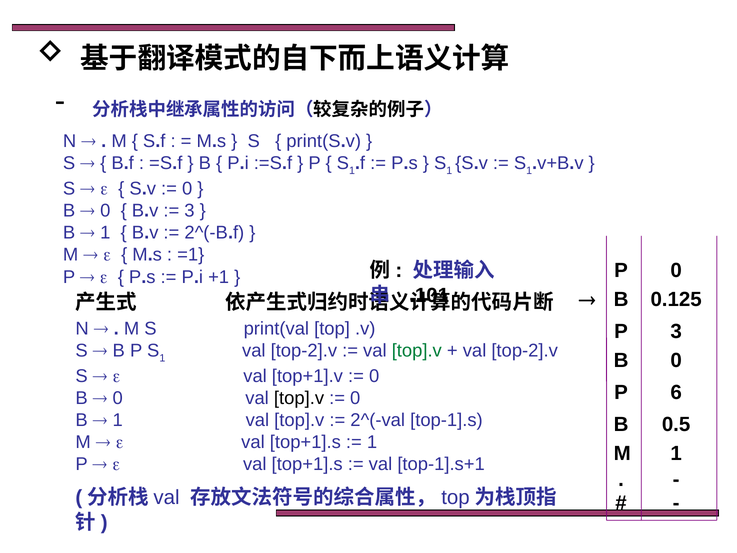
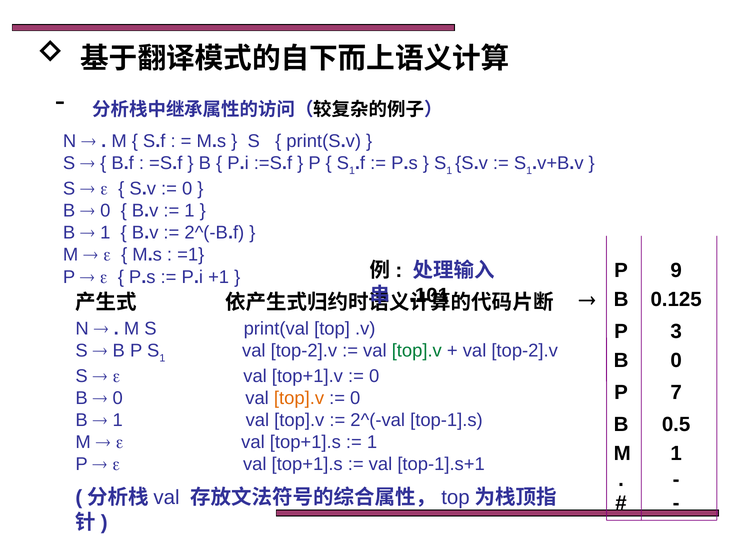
3 at (189, 211): 3 -> 1
P 0: 0 -> 9
6: 6 -> 7
top].v at (299, 398) colour: black -> orange
